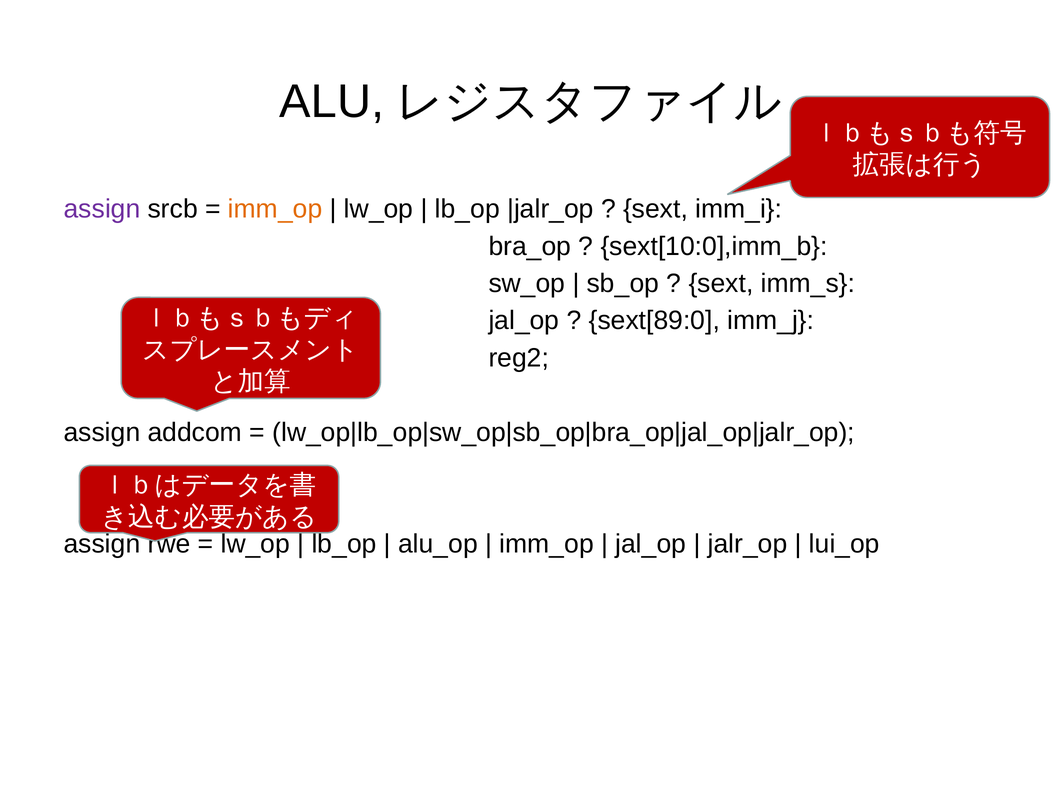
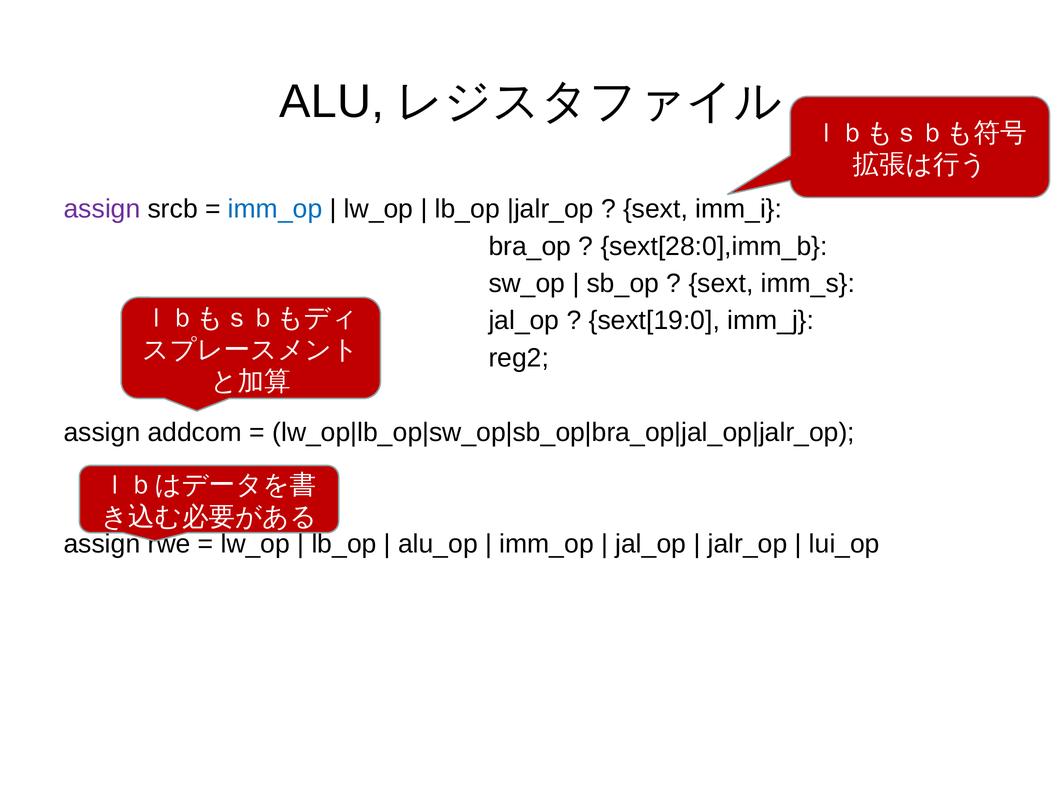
imm_op at (275, 209) colour: orange -> blue
sext[10:0],imm_b: sext[10:0],imm_b -> sext[28:0],imm_b
sext[89:0: sext[89:0 -> sext[19:0
